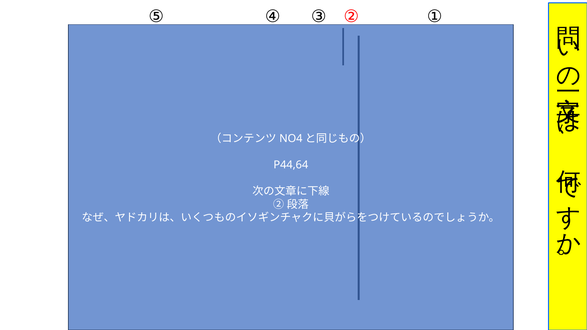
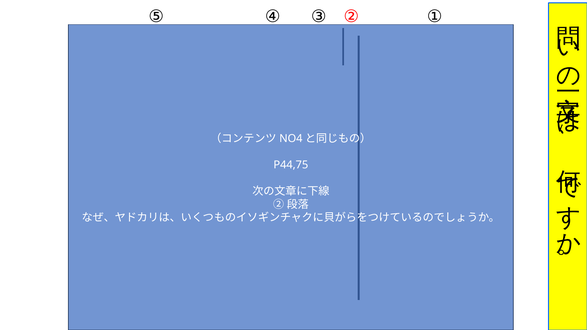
P44,64: P44,64 -> P44,75
